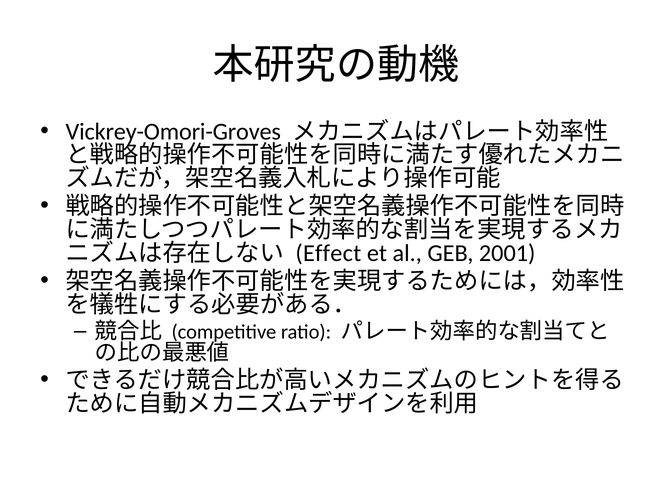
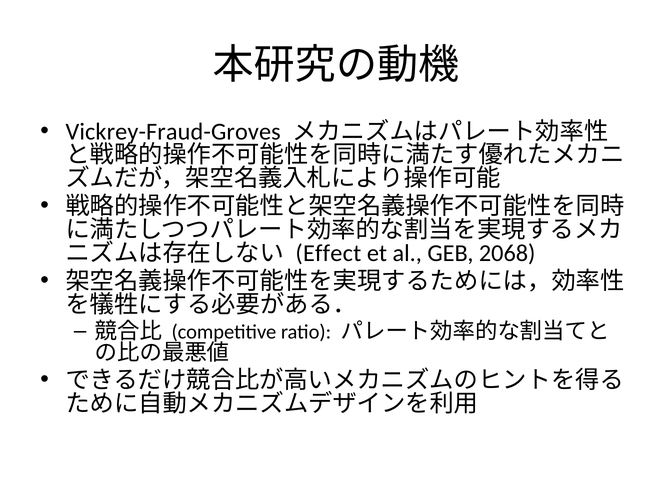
Vickrey-Omori-Groves: Vickrey-Omori-Groves -> Vickrey-Fraud-Groves
2001: 2001 -> 2068
